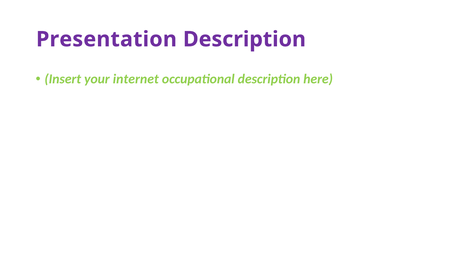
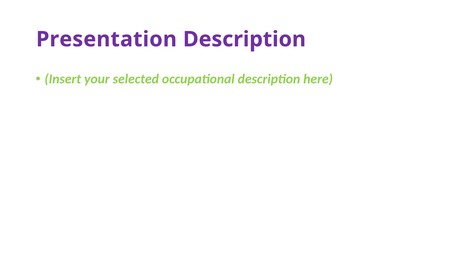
internet: internet -> selected
